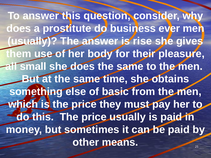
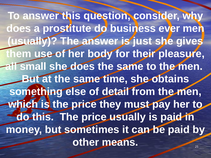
rise: rise -> just
basic: basic -> detail
